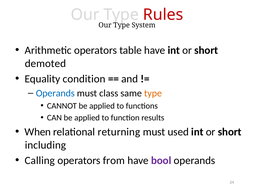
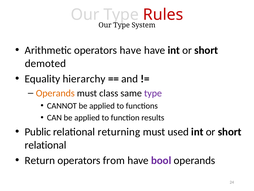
operators table: table -> have
condition: condition -> hierarchy
Operands at (55, 93) colour: blue -> orange
type at (153, 93) colour: orange -> purple
When: When -> Public
including at (45, 145): including -> relational
Calling: Calling -> Return
